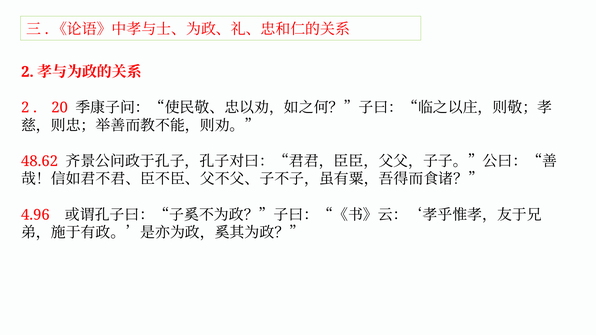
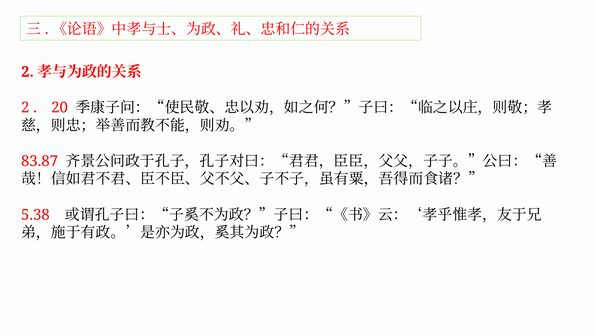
48.62: 48.62 -> 83.87
4.96: 4.96 -> 5.38
